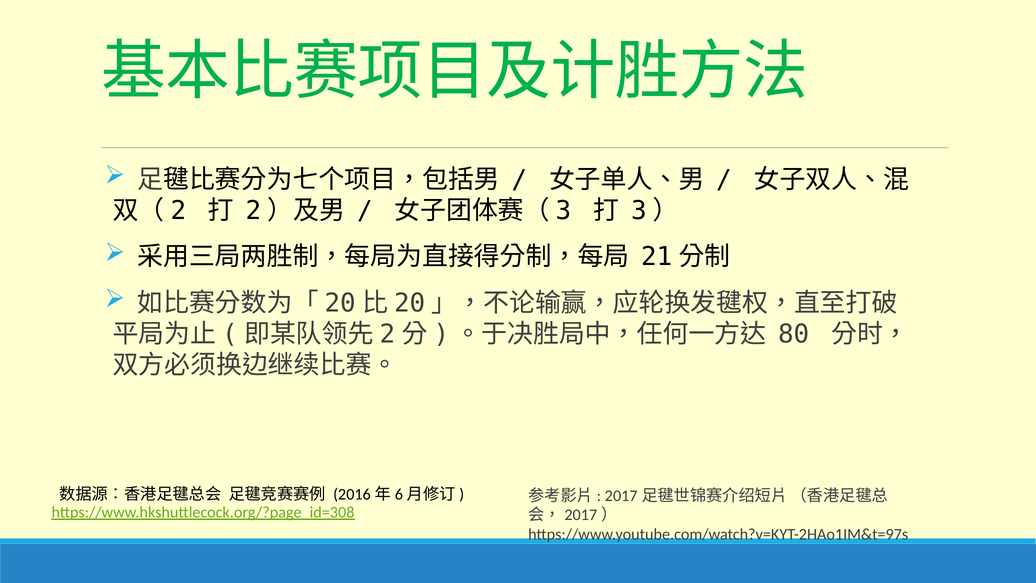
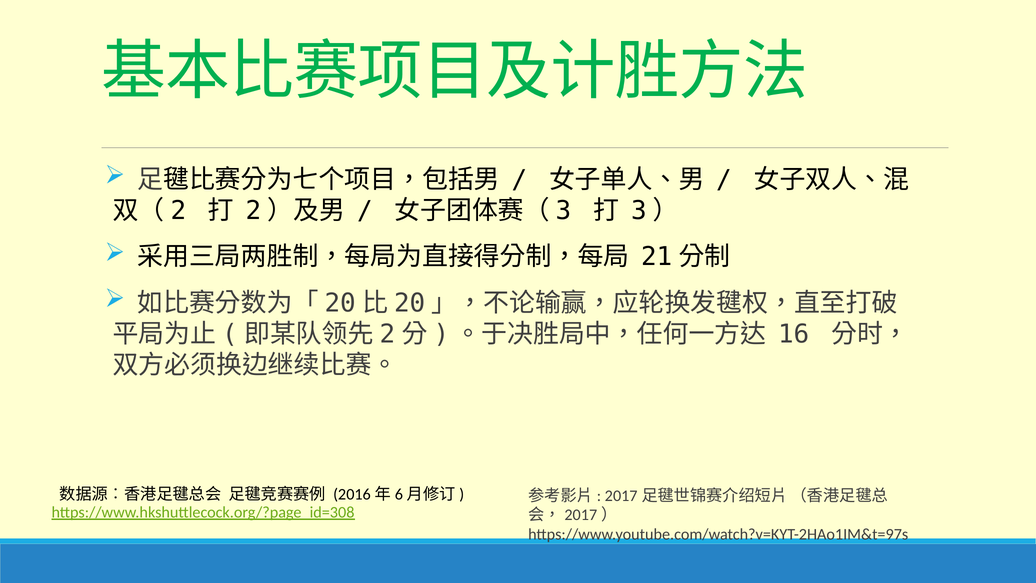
80: 80 -> 16
